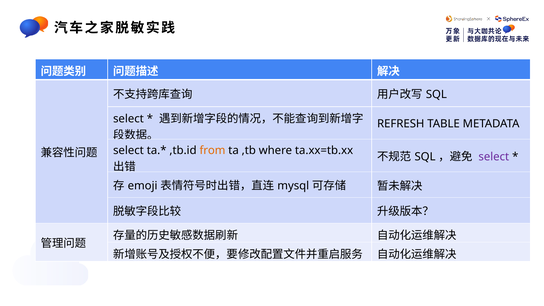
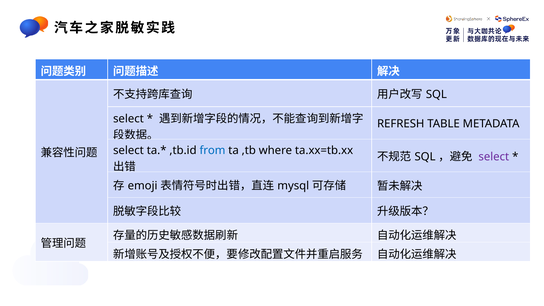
from colour: orange -> blue
